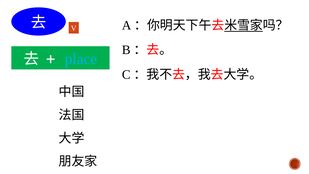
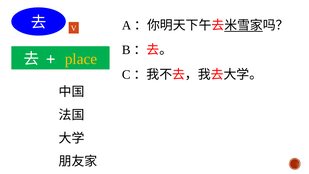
place colour: light blue -> yellow
